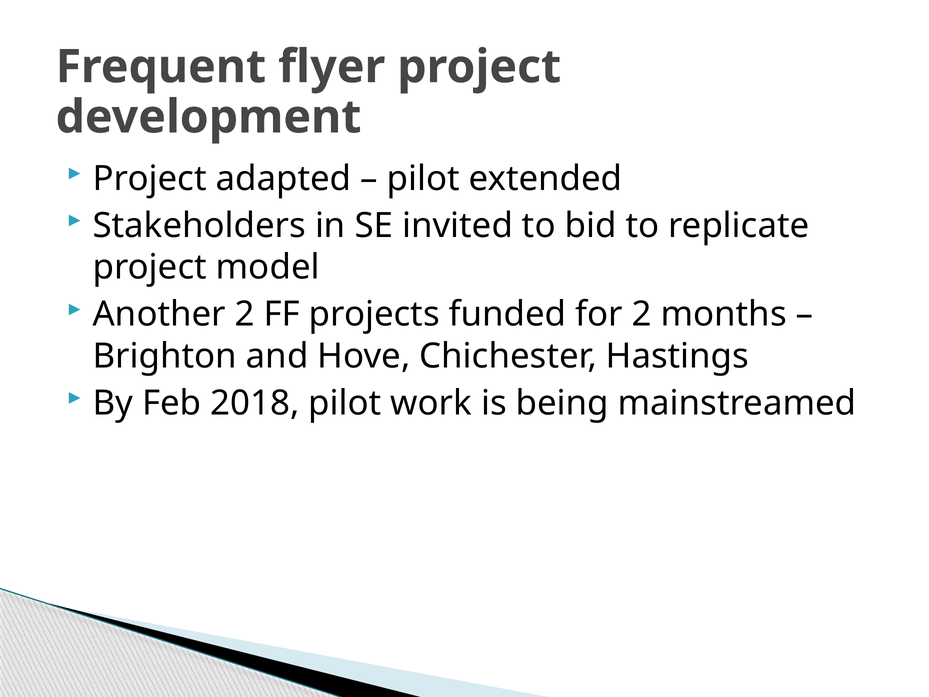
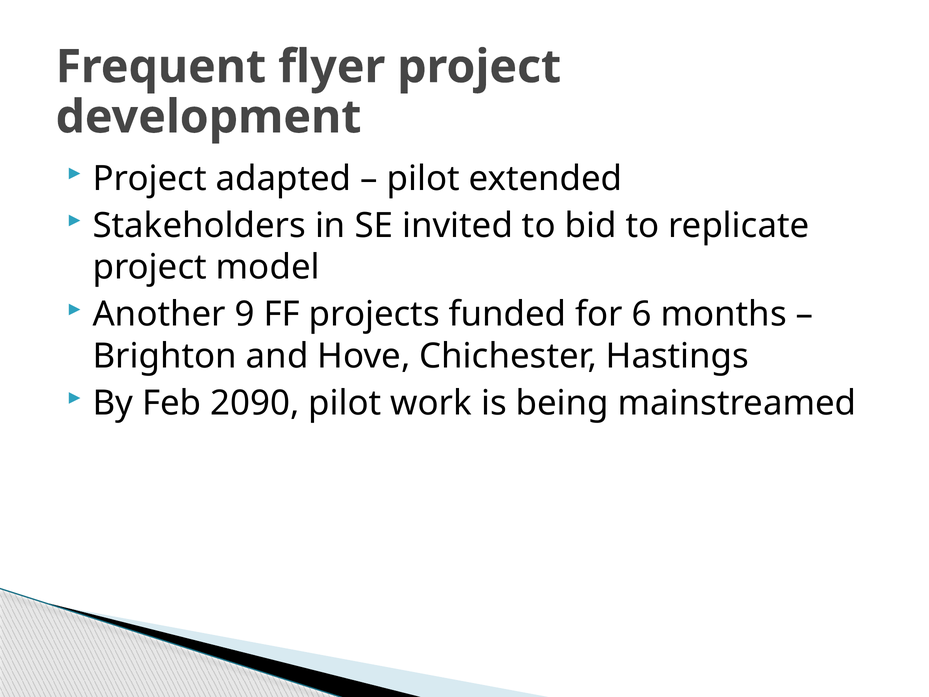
Another 2: 2 -> 9
for 2: 2 -> 6
2018: 2018 -> 2090
